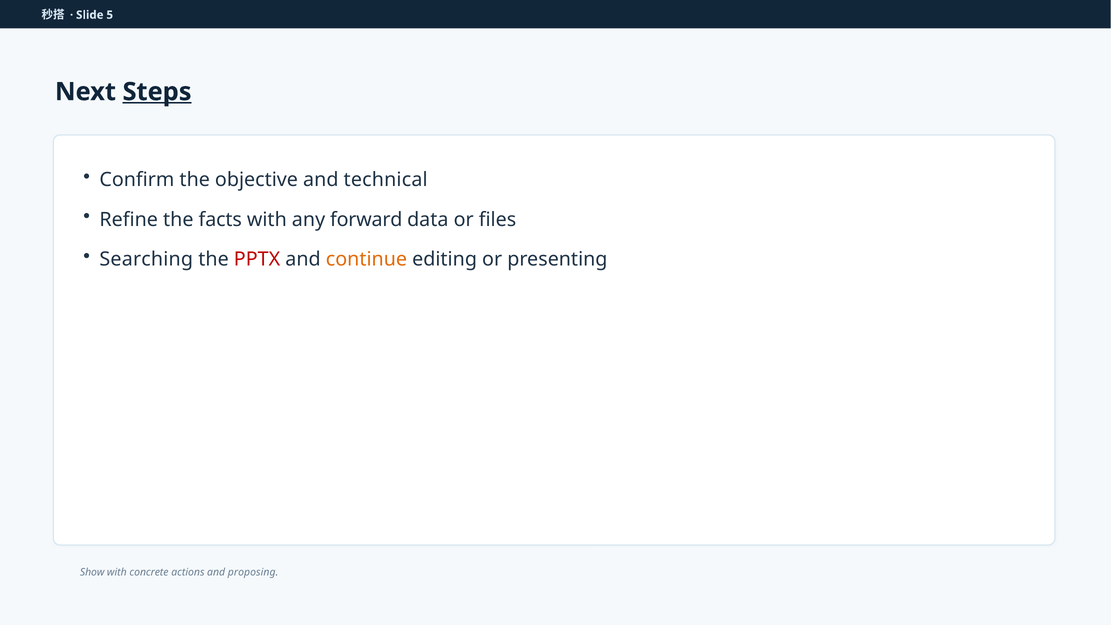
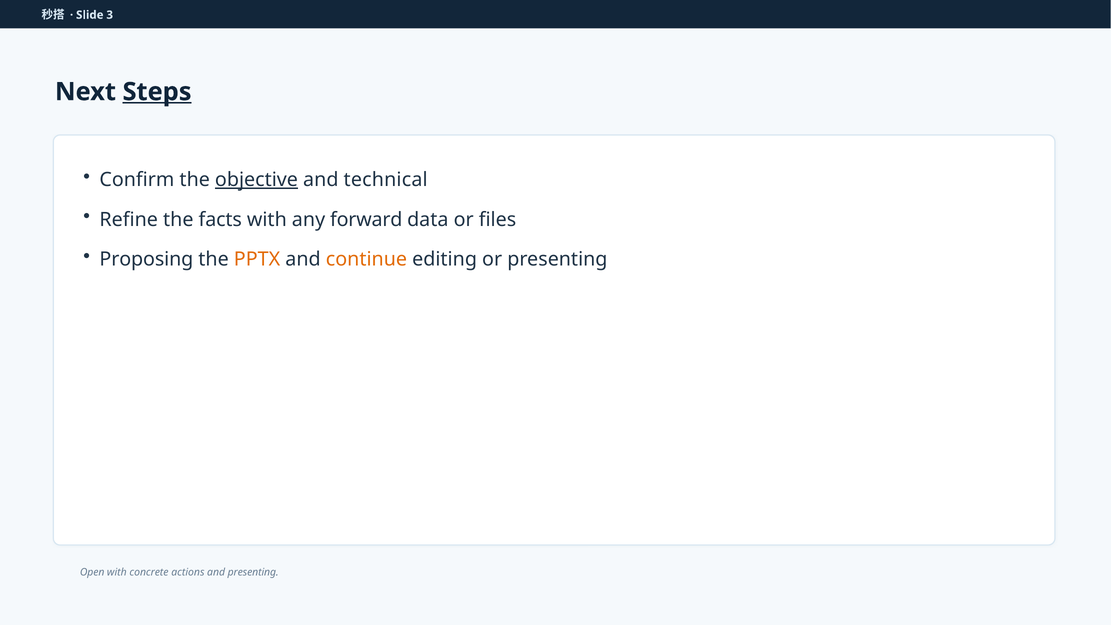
5: 5 -> 3
objective underline: none -> present
Searching: Searching -> Proposing
PPTX colour: red -> orange
Show: Show -> Open
and proposing: proposing -> presenting
